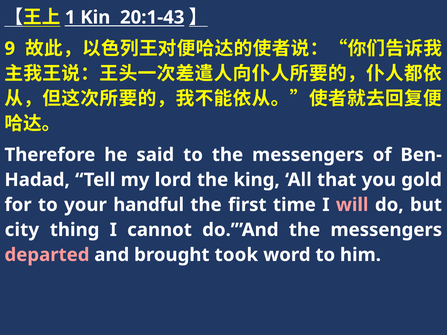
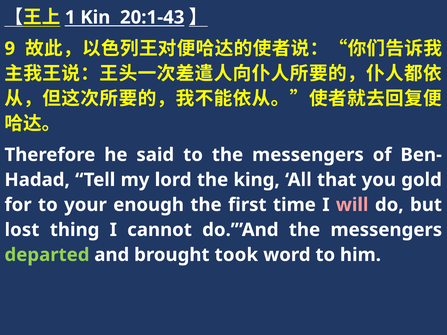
handful: handful -> enough
city: city -> lost
departed colour: pink -> light green
